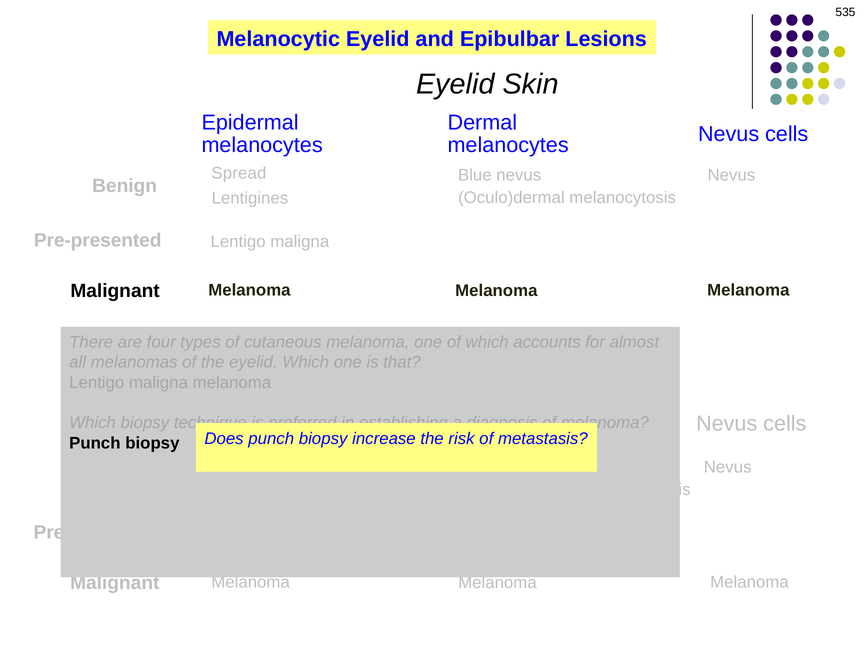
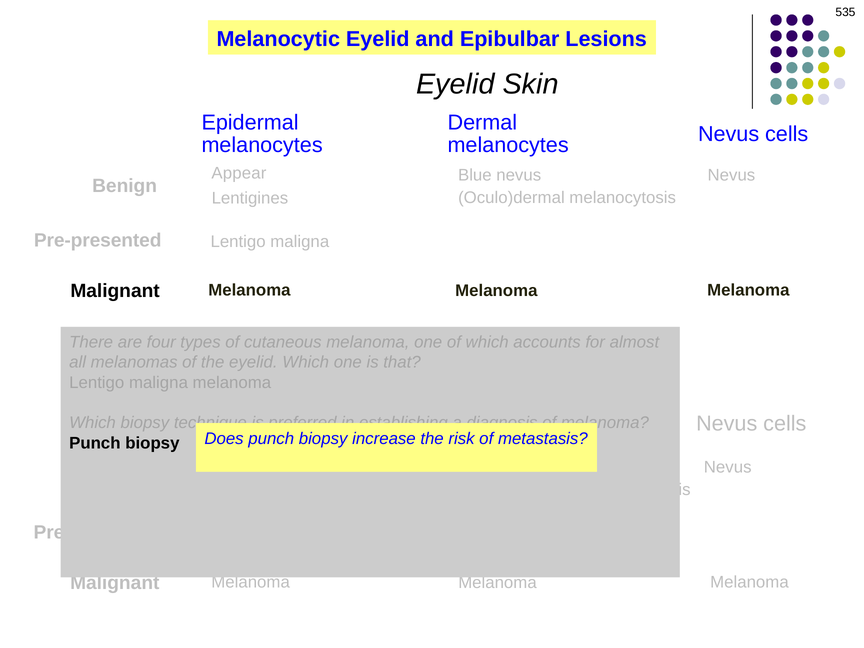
Spread: Spread -> Appear
